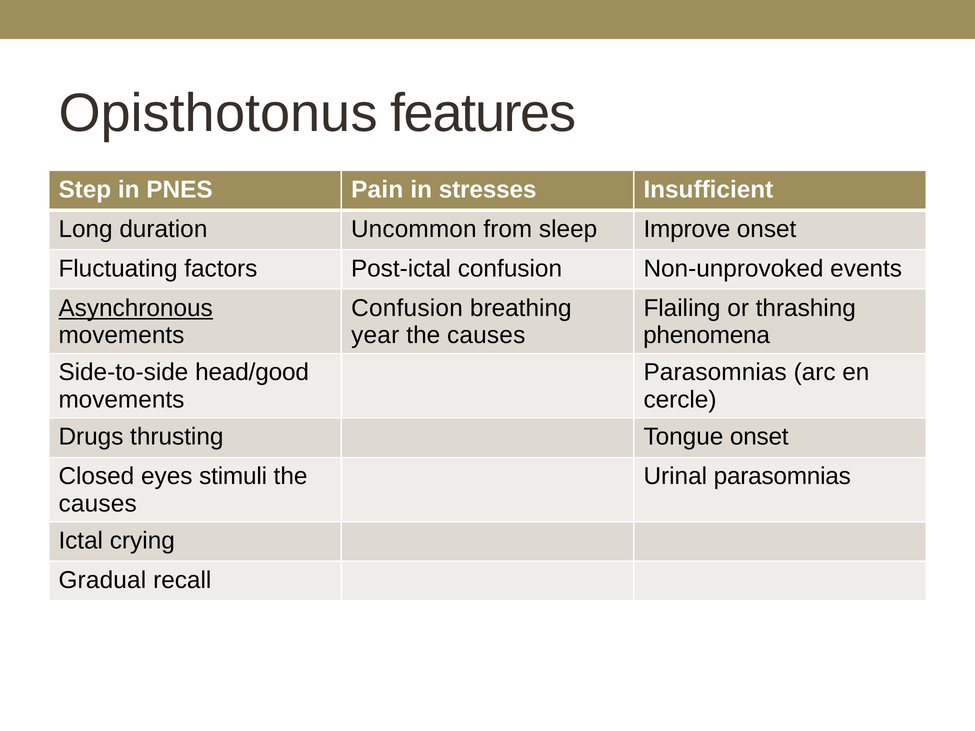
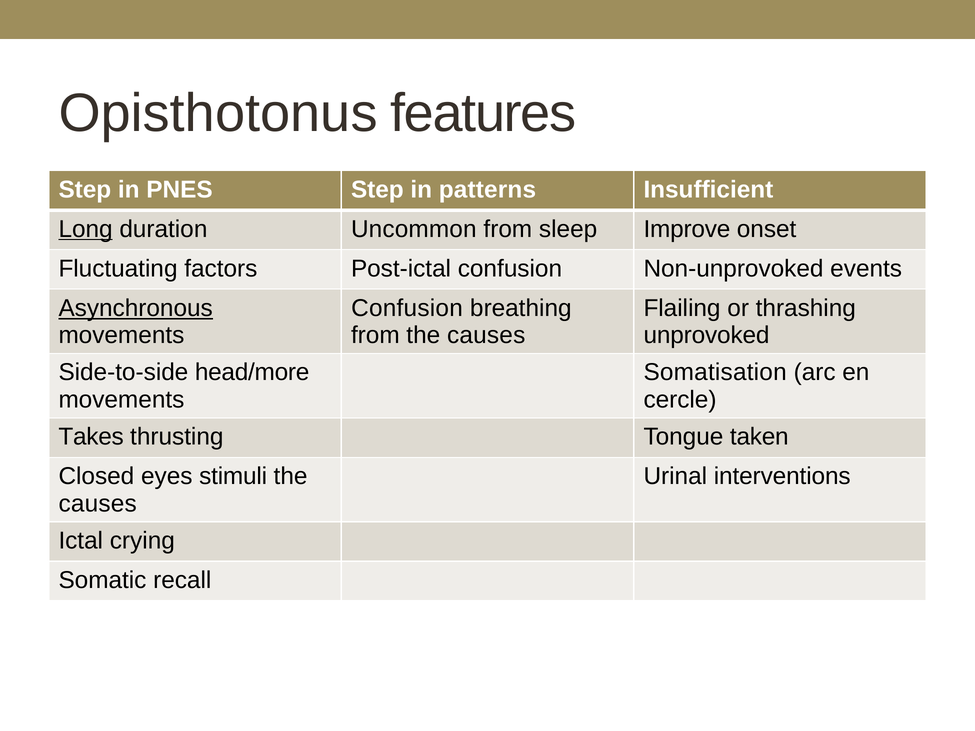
PNES Pain: Pain -> Step
stresses: stresses -> patterns
Long underline: none -> present
year at (375, 335): year -> from
phenomena: phenomena -> unprovoked
head/good: head/good -> head/more
Parasomnias at (715, 373): Parasomnias -> Somatisation
Drugs: Drugs -> Takes
Tongue onset: onset -> taken
Urinal parasomnias: parasomnias -> interventions
Gradual: Gradual -> Somatic
